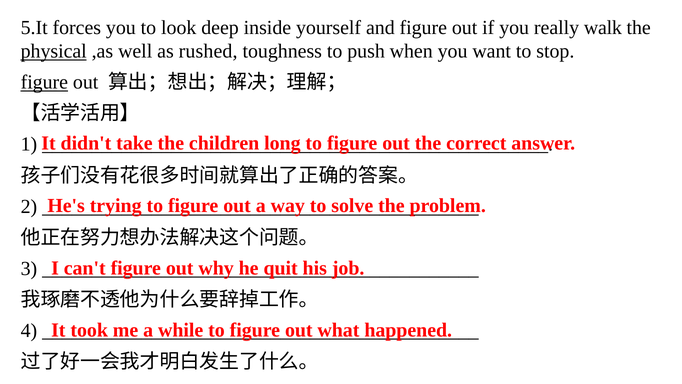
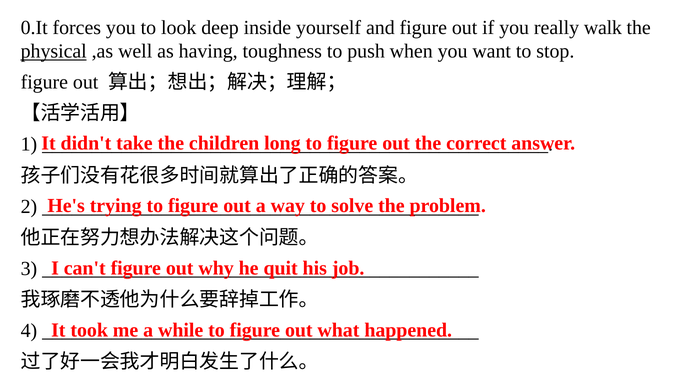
5.It: 5.It -> 0.It
rushed: rushed -> having
figure at (44, 82) underline: present -> none
